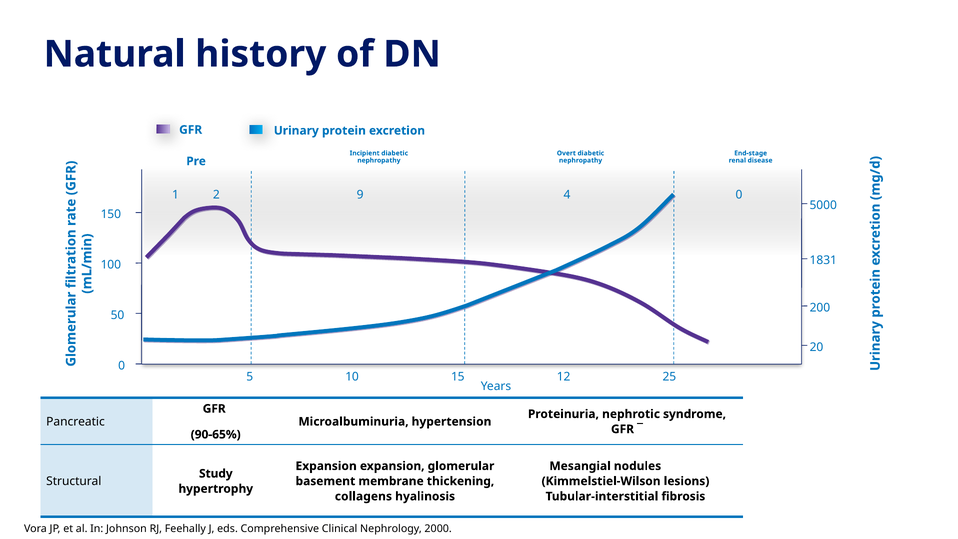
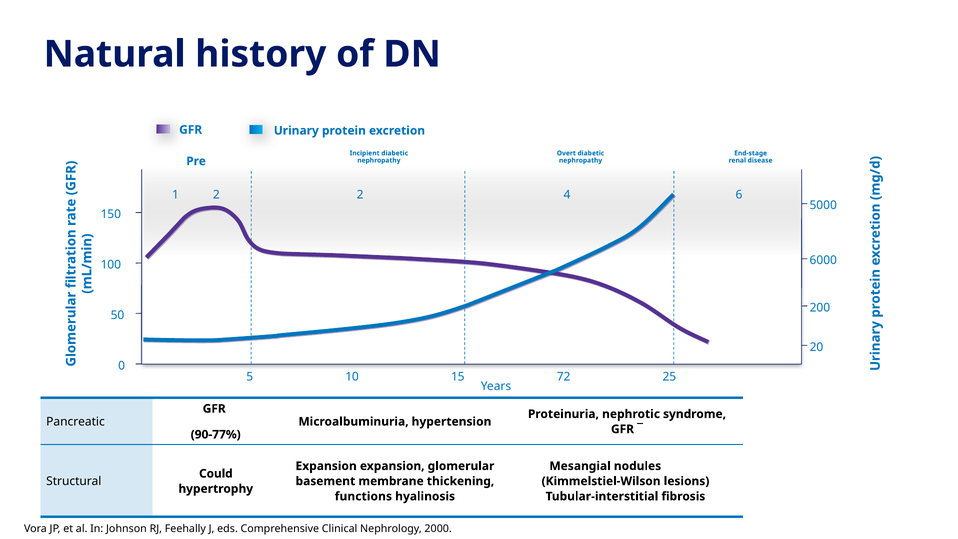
2 9: 9 -> 2
4 0: 0 -> 6
1831: 1831 -> 6000
12: 12 -> 72
90-65%: 90-65% -> 90-77%
Study: Study -> Could
collagens: collagens -> functions
